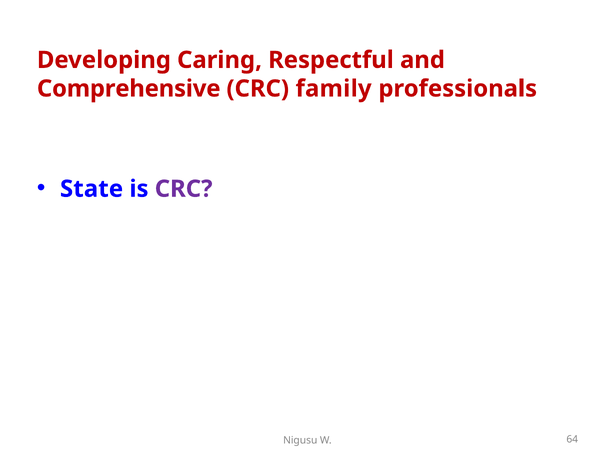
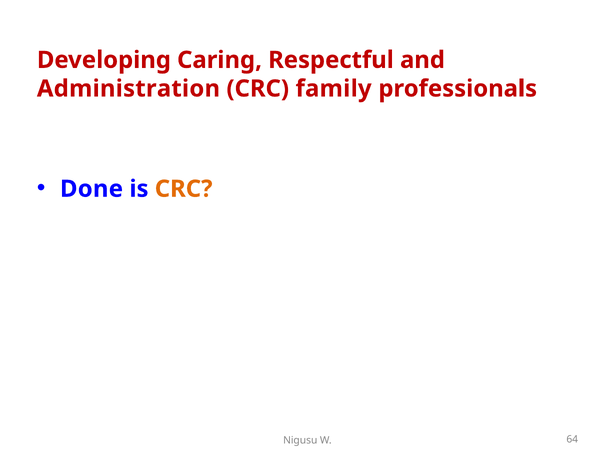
Comprehensive: Comprehensive -> Administration
State: State -> Done
CRC at (184, 189) colour: purple -> orange
